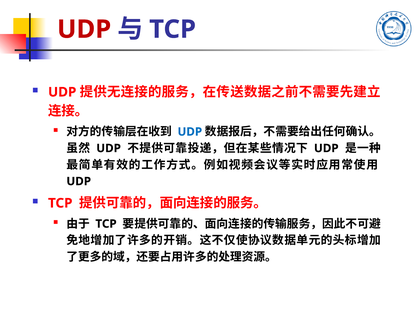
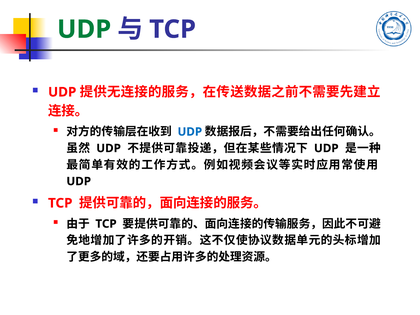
UDP at (84, 29) colour: red -> green
